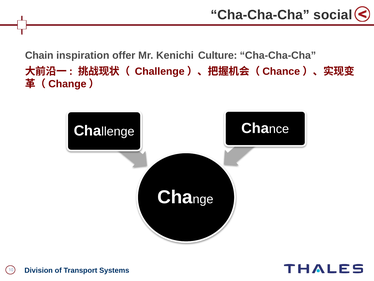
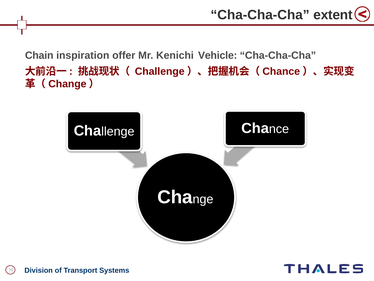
social: social -> extent
Culture: Culture -> Vehicle
